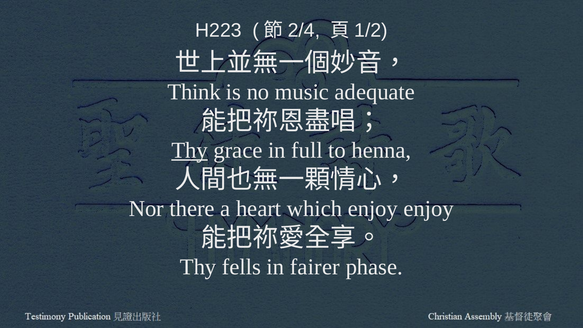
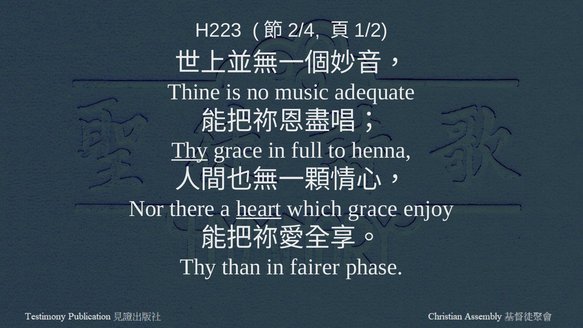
Think: Think -> Thine
heart underline: none -> present
which enjoy: enjoy -> grace
fells: fells -> than
